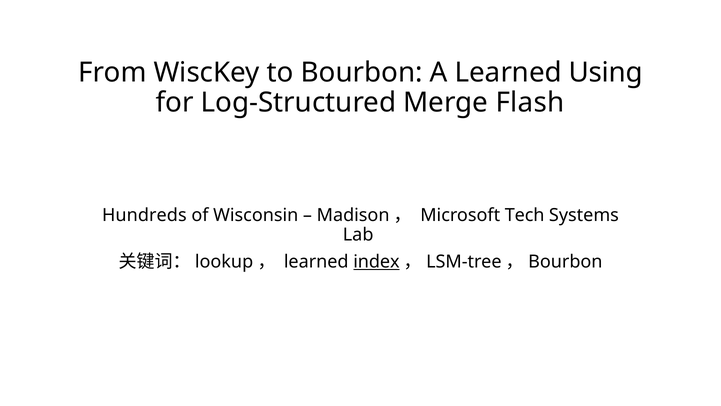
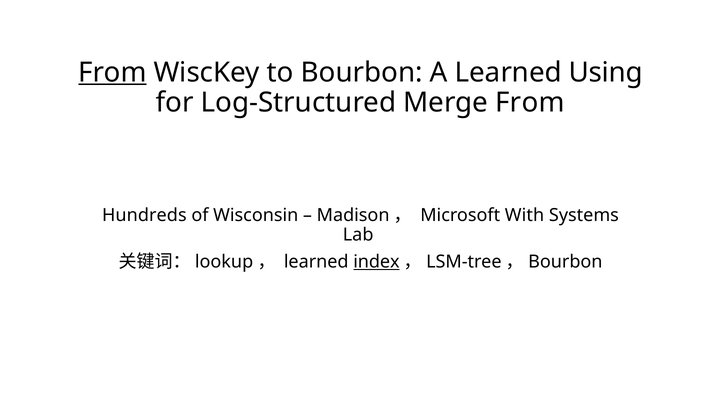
From at (112, 72) underline: none -> present
Merge Flash: Flash -> From
Tech: Tech -> With
